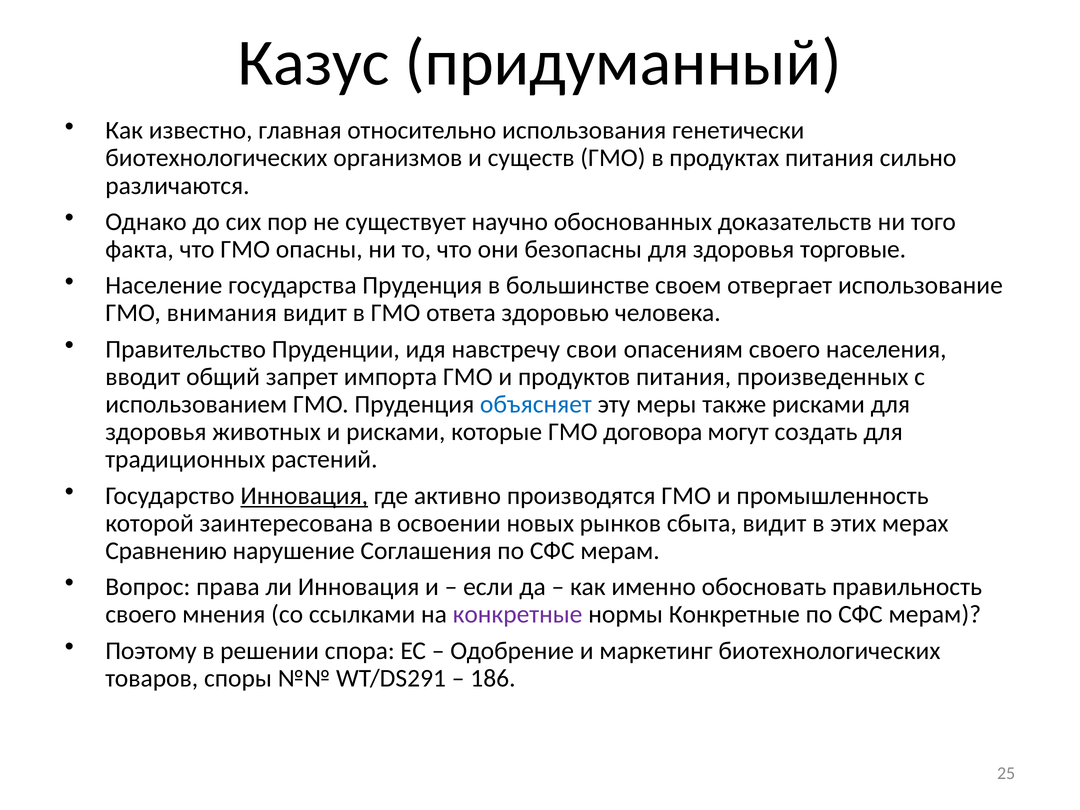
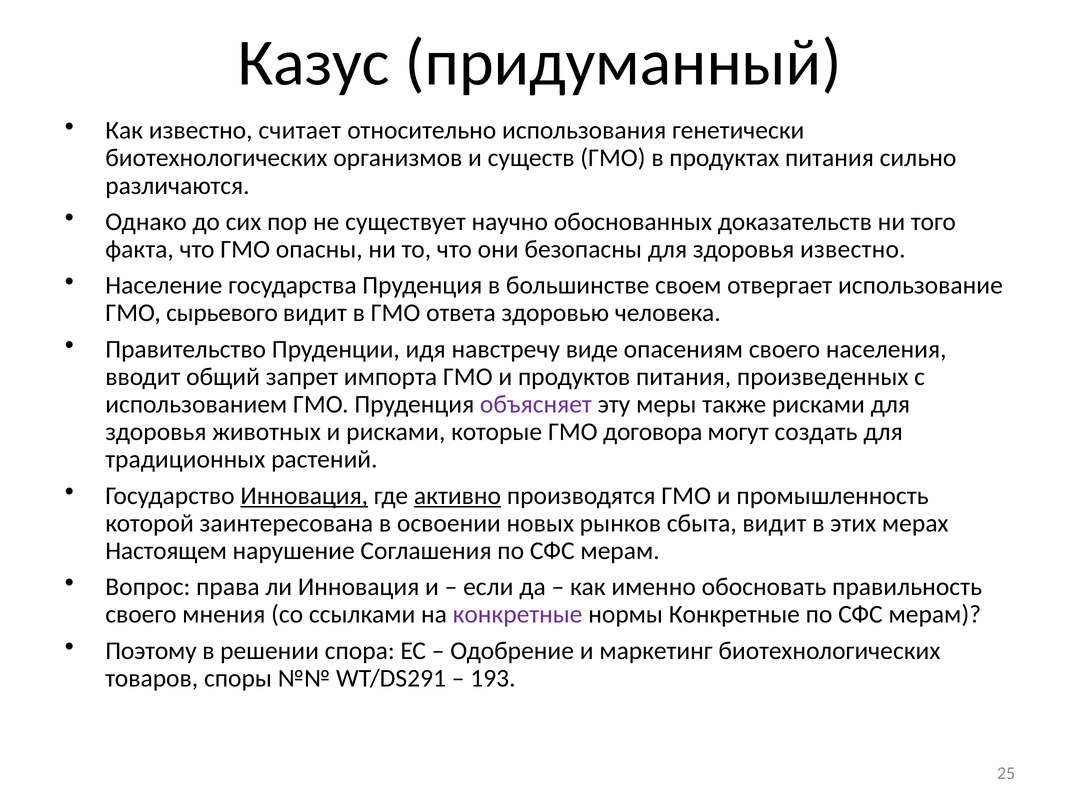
главная: главная -> считает
здоровья торговые: торговые -> известно
внимания: внимания -> сырьевого
свои: свои -> виде
объясняет colour: blue -> purple
активно underline: none -> present
Сравнению: Сравнению -> Настоящем
186: 186 -> 193
